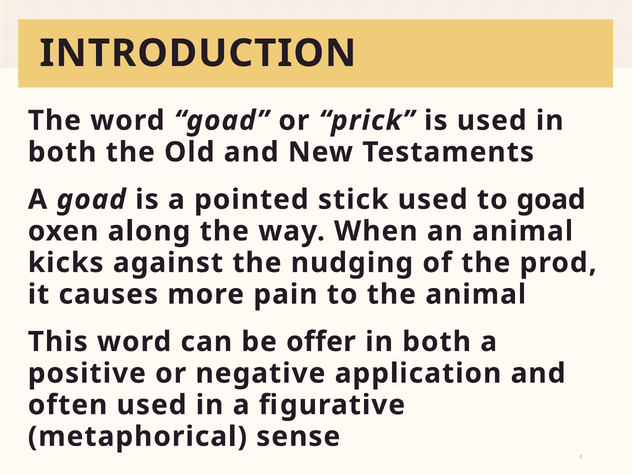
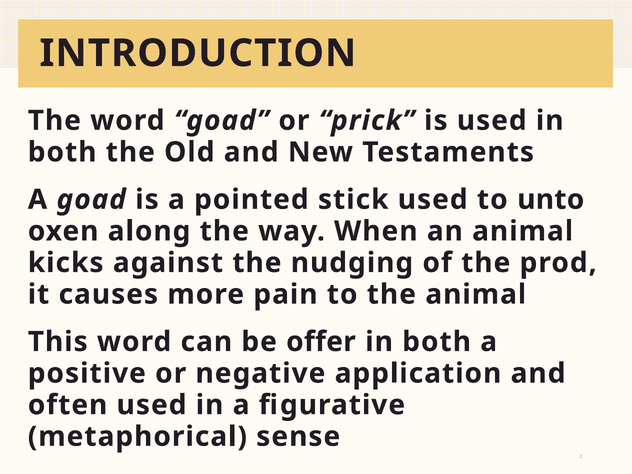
to goad: goad -> unto
